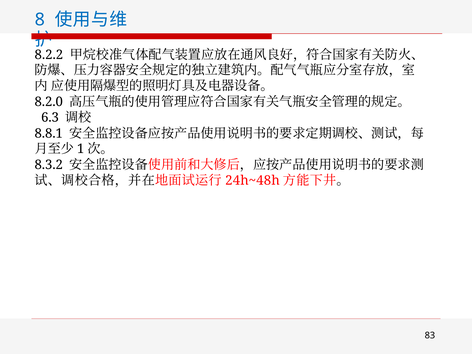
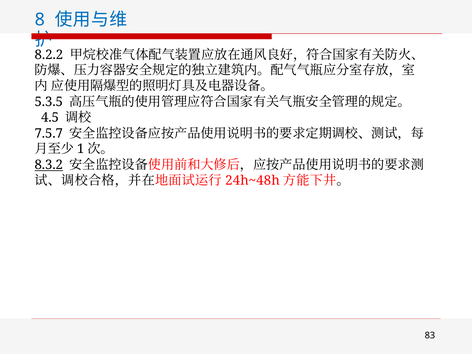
8.2.0: 8.2.0 -> 5.3.5
6.3: 6.3 -> 4.5
8.8.1: 8.8.1 -> 7.5.7
8.3.2 underline: none -> present
